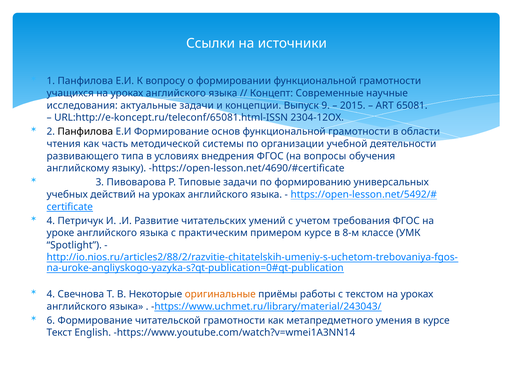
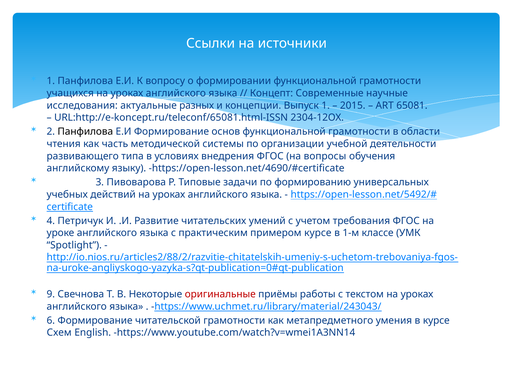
актуальные задачи: задачи -> разных
Выпуск 9: 9 -> 1
8-м: 8-м -> 1-м
4 at (51, 294): 4 -> 9
оригинальные colour: orange -> red
Текст: Текст -> Схем
